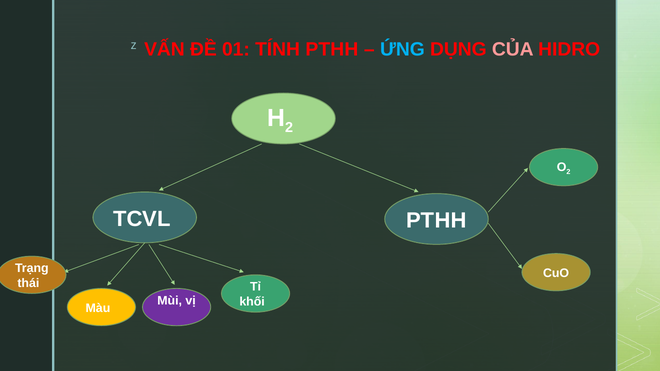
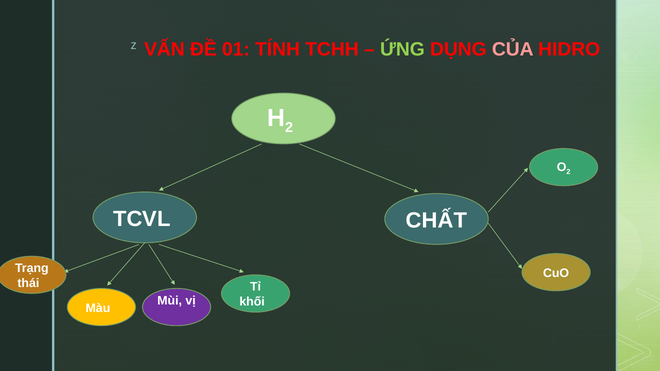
TÍNH PTHH: PTHH -> TCHH
ỨNG colour: light blue -> light green
TCVL PTHH: PTHH -> CHẤT
